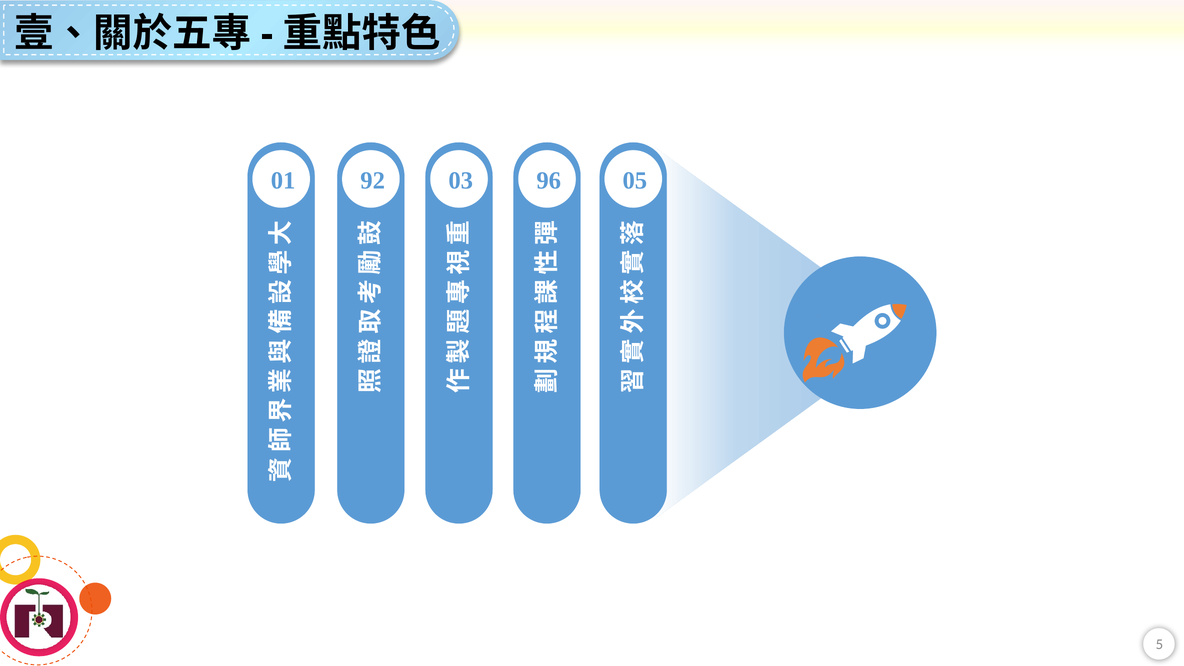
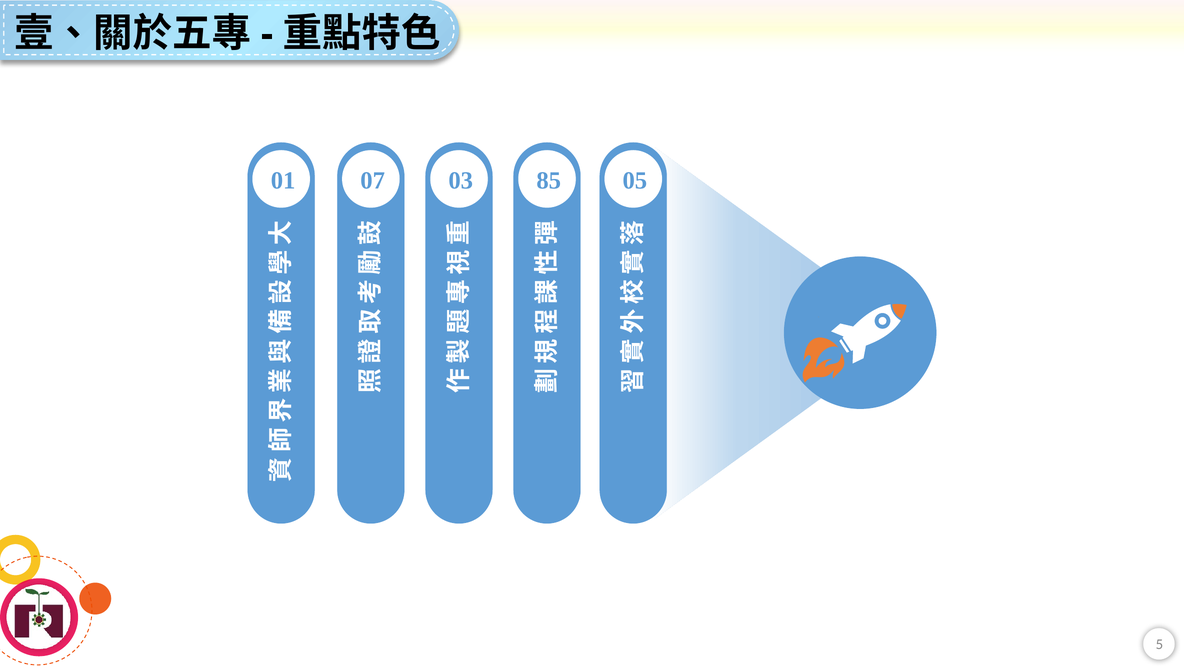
92: 92 -> 07
96: 96 -> 85
